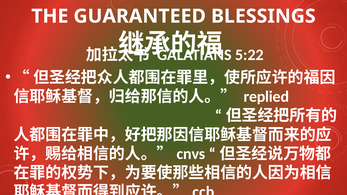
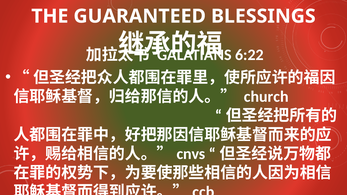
5:22: 5:22 -> 6:22
replied: replied -> church
